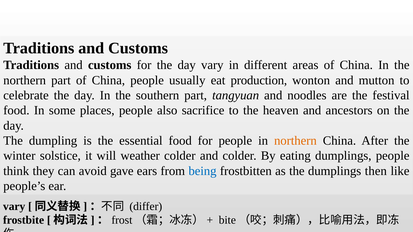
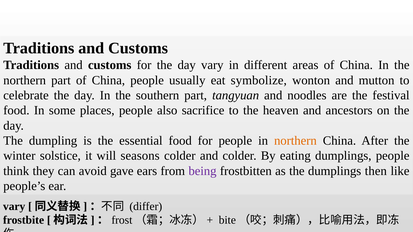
production: production -> symbolize
weather: weather -> seasons
being colour: blue -> purple
